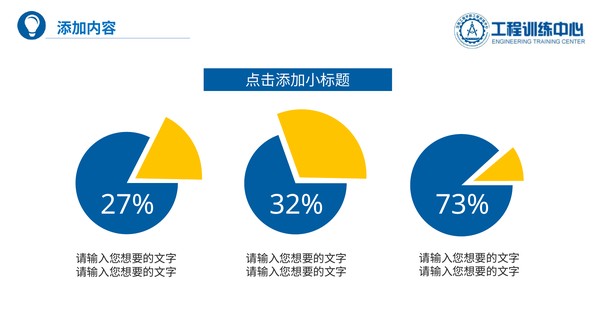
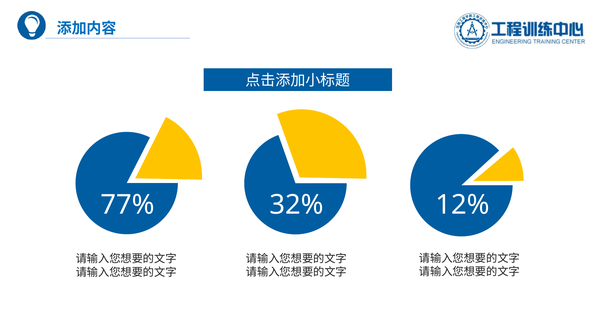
27%: 27% -> 77%
73%: 73% -> 12%
